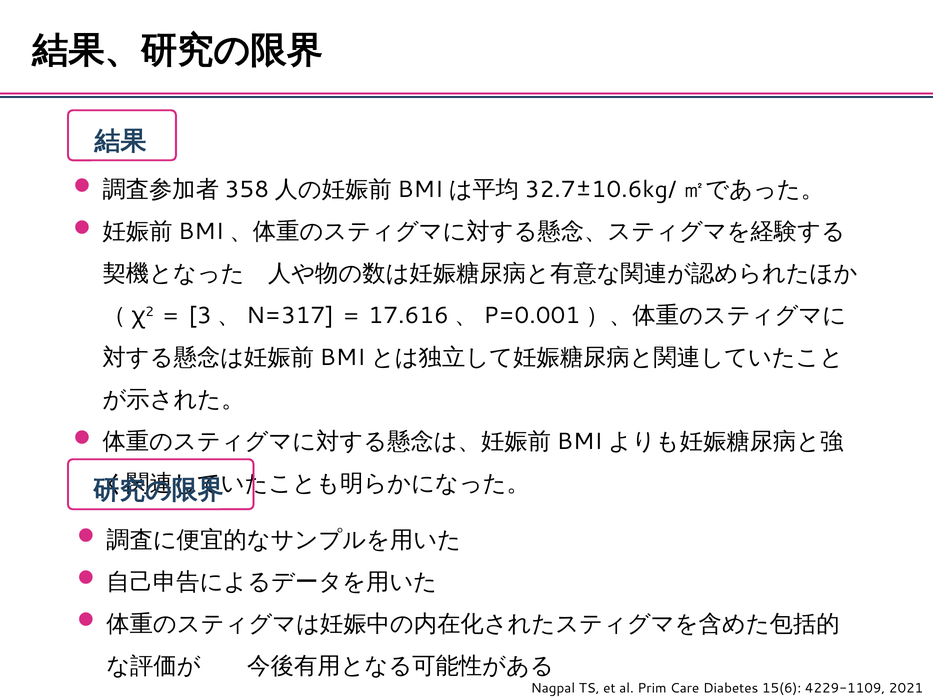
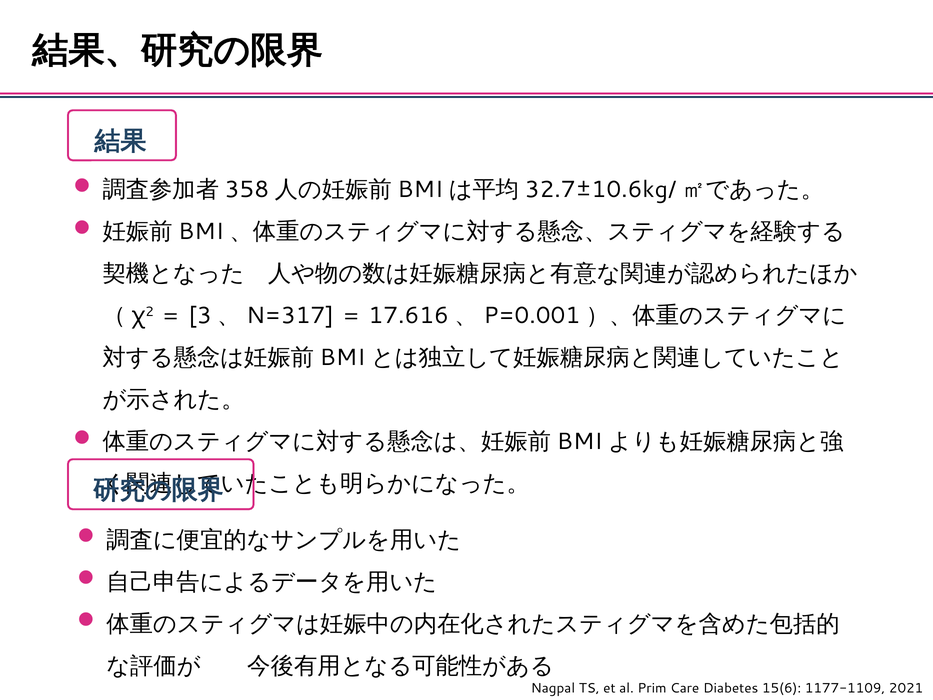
4229-1109: 4229-1109 -> 1177-1109
